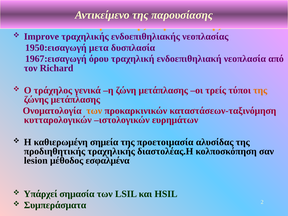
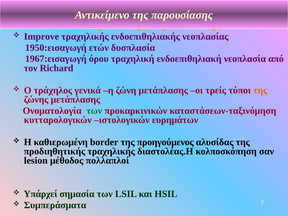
μετα: μετα -> ετών
των at (94, 111) colour: orange -> green
σημεία: σημεία -> border
προετοιμασία: προετοιμασία -> προηγούμενος
εσφαλμένα: εσφαλμένα -> πολλαπλοί
